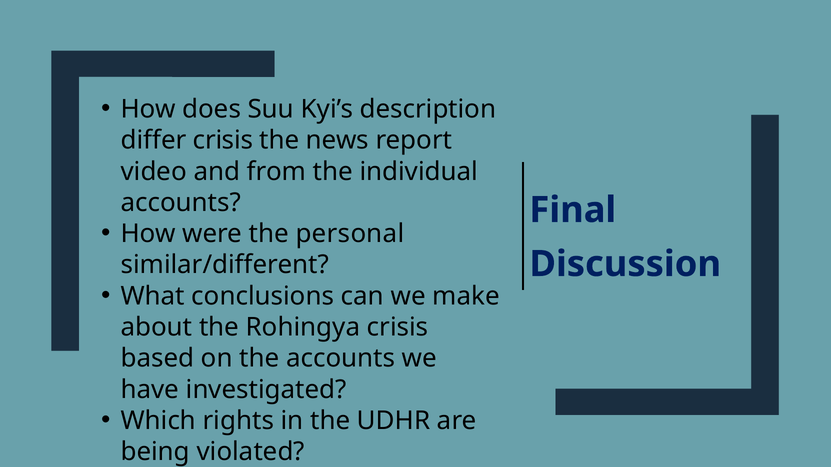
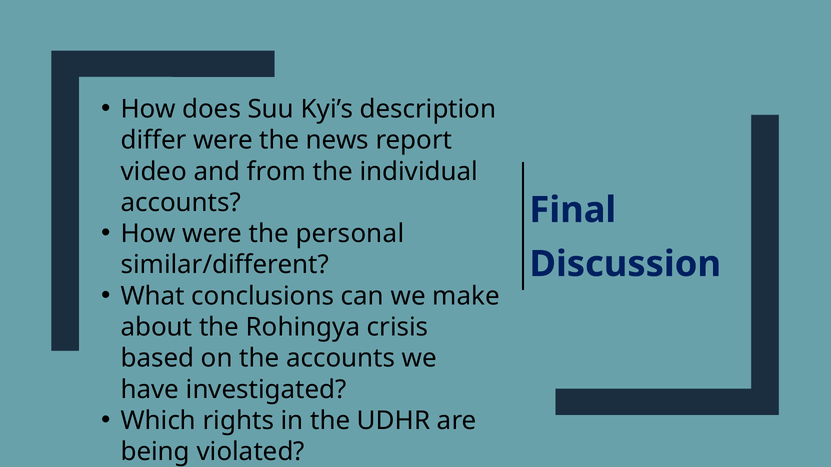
differ crisis: crisis -> were
